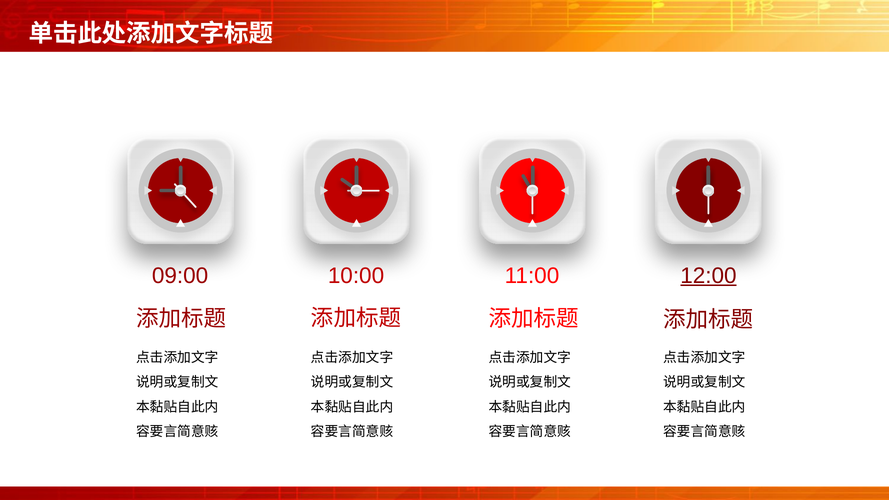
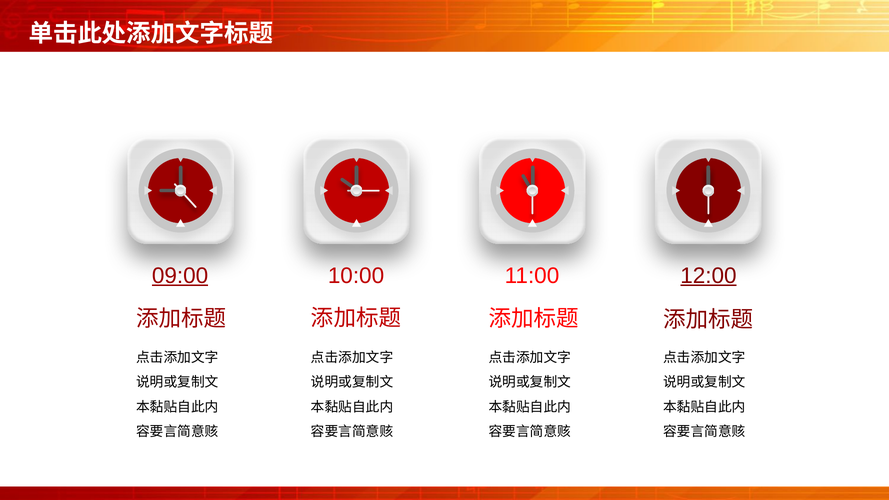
09:00 underline: none -> present
